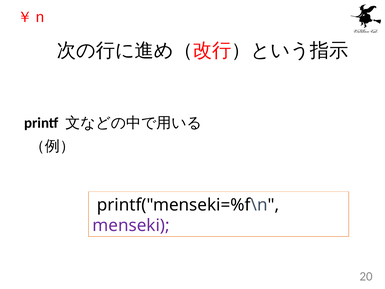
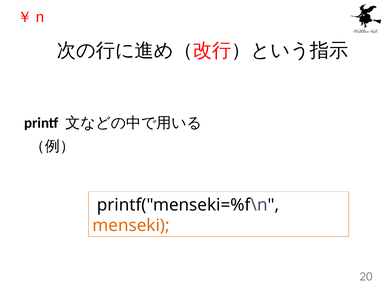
menseki colour: purple -> orange
